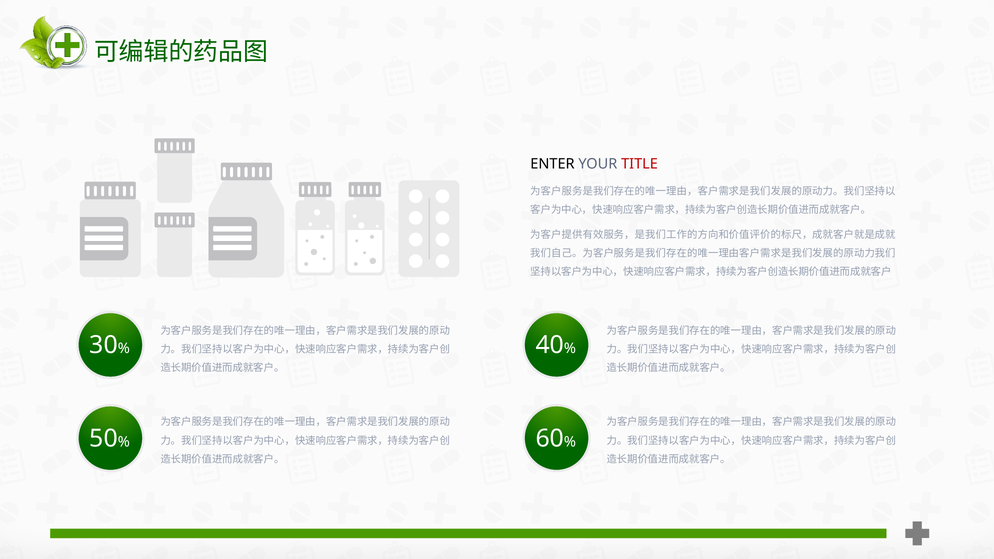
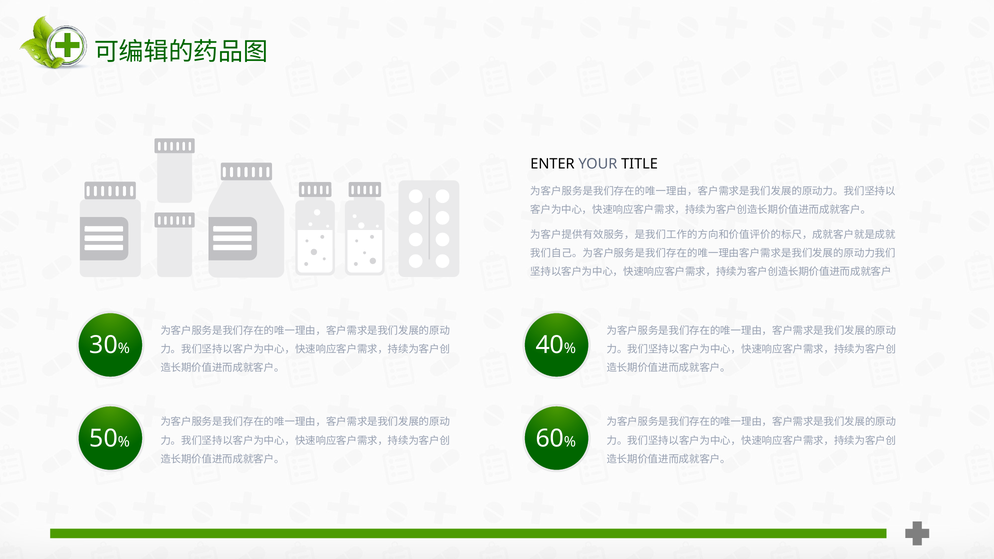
TITLE colour: red -> black
